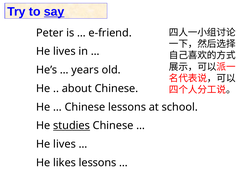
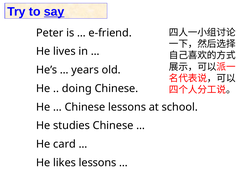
about: about -> doing
studies underline: present -> none
lives at (65, 144): lives -> card
